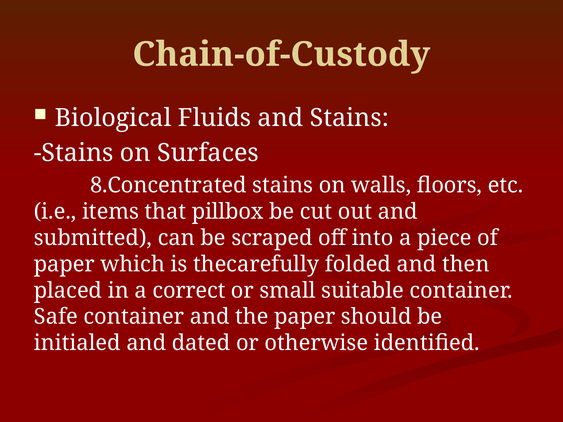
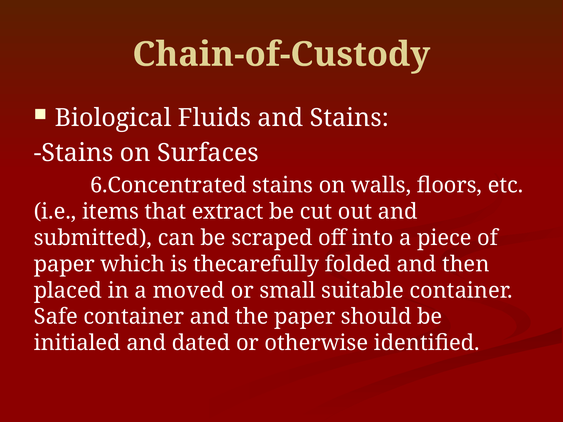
8.Concentrated: 8.Concentrated -> 6.Concentrated
pillbox: pillbox -> extract
correct: correct -> moved
